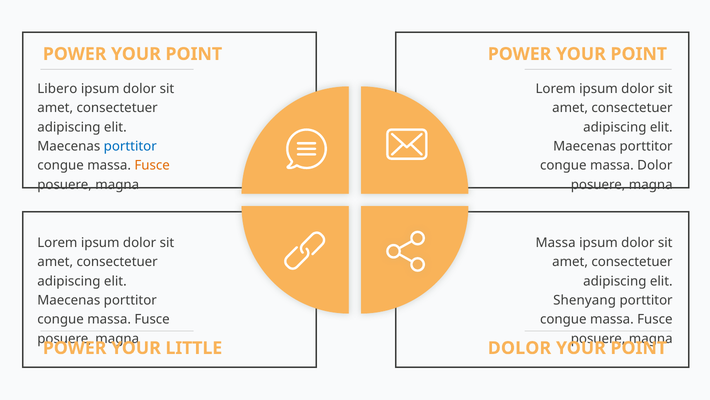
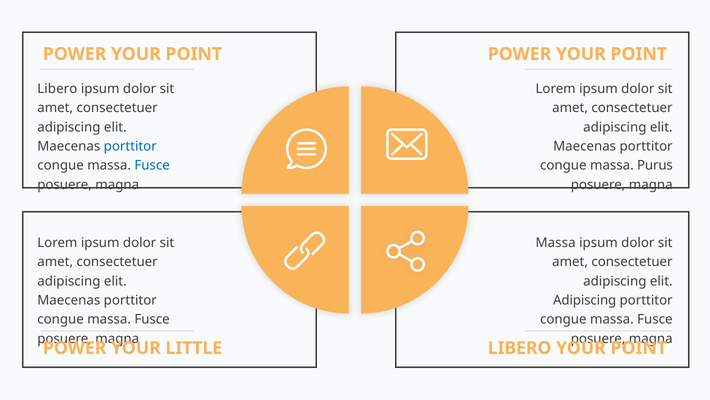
Fusce at (152, 165) colour: orange -> blue
massa Dolor: Dolor -> Purus
Shenyang at (585, 300): Shenyang -> Adipiscing
DOLOR at (519, 348): DOLOR -> LIBERO
